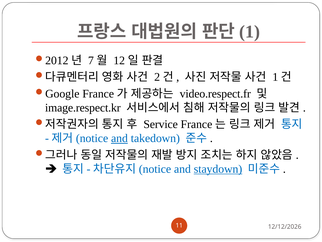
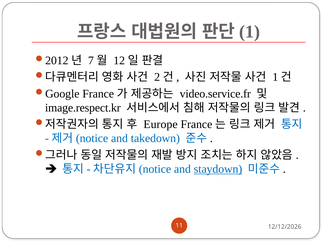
video.respect.fr: video.respect.fr -> video.service.fr
Service: Service -> Europe
and at (119, 138) underline: present -> none
